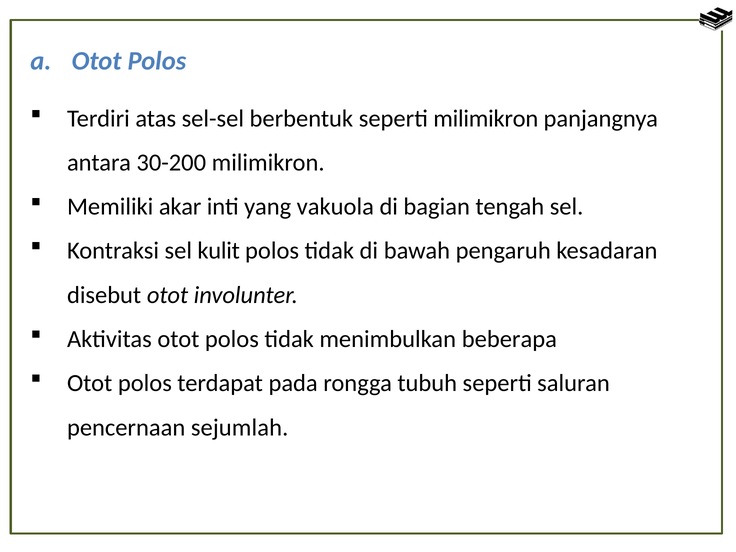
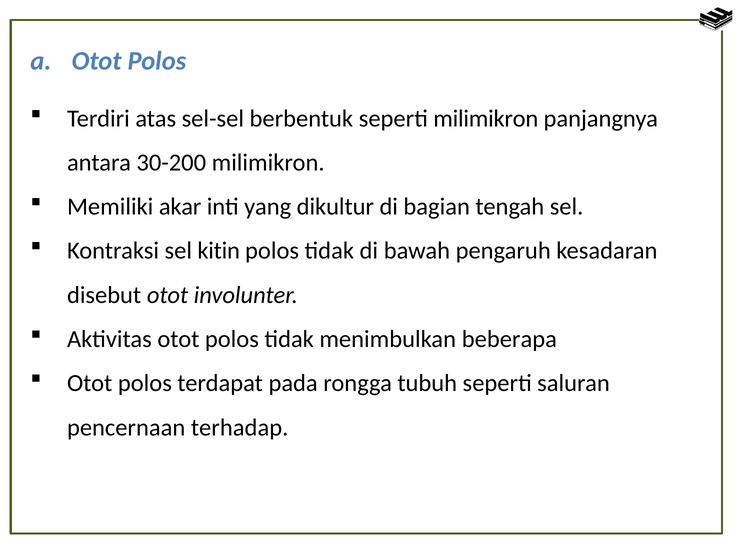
vakuola: vakuola -> dikultur
kulit: kulit -> kitin
sejumlah: sejumlah -> terhadap
